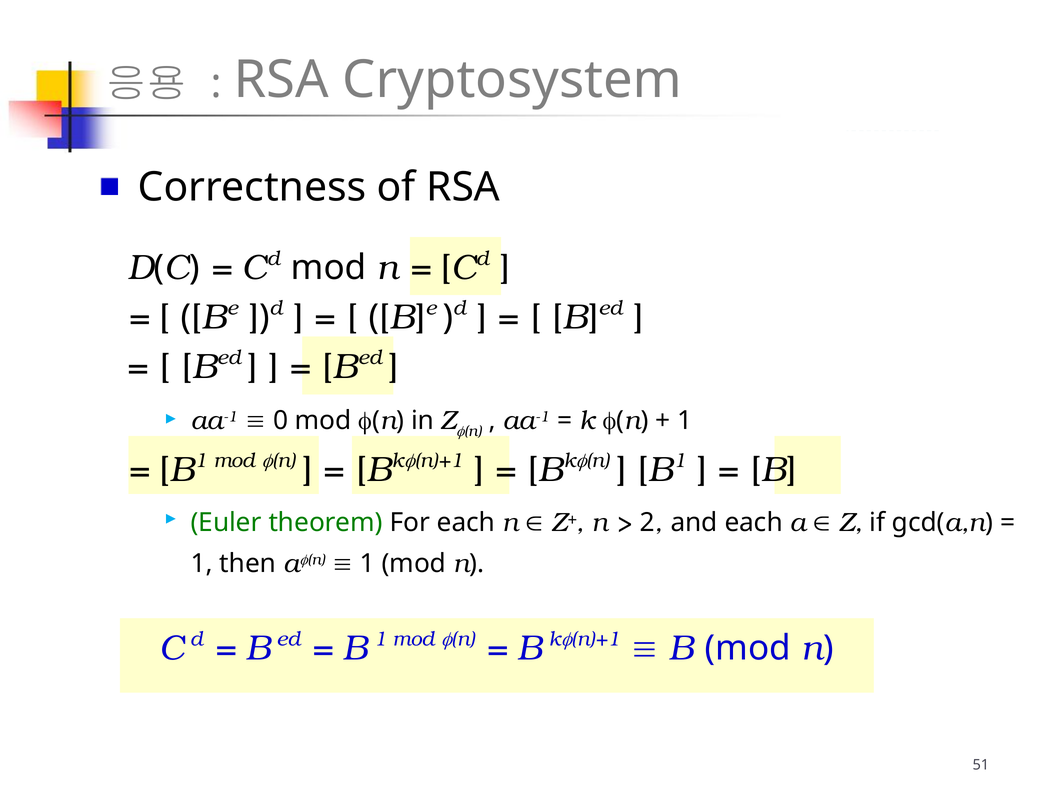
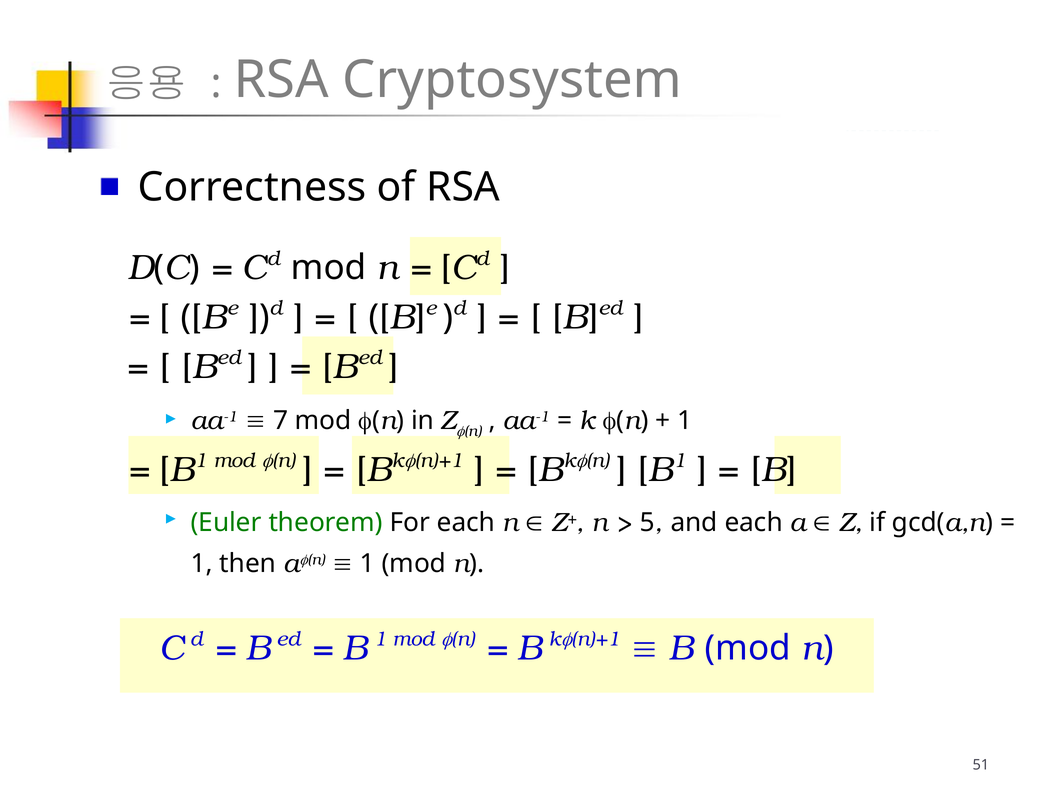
0: 0 -> 7
2: 2 -> 5
